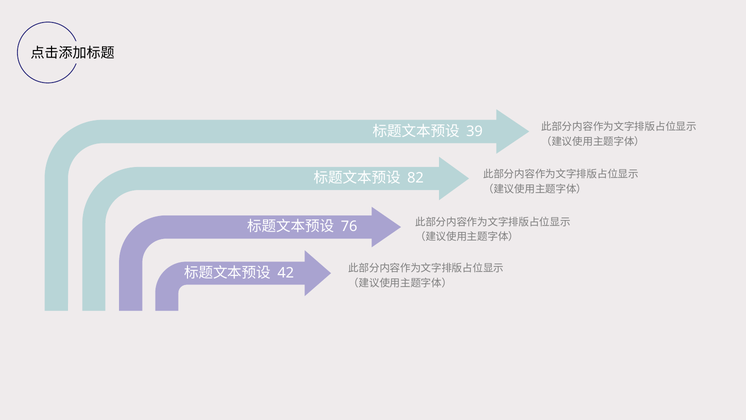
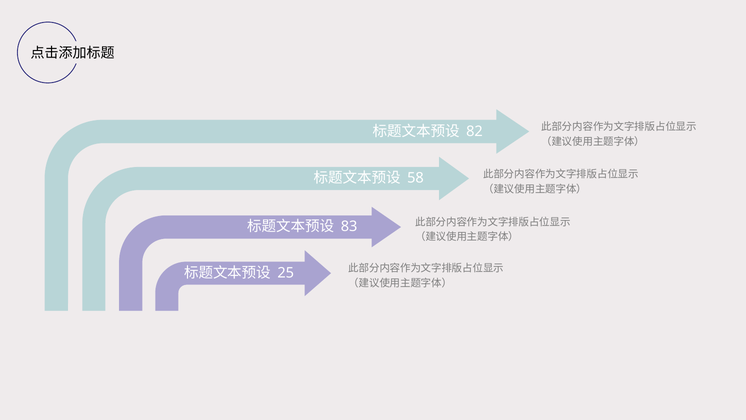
39: 39 -> 82
82: 82 -> 58
76: 76 -> 83
42: 42 -> 25
